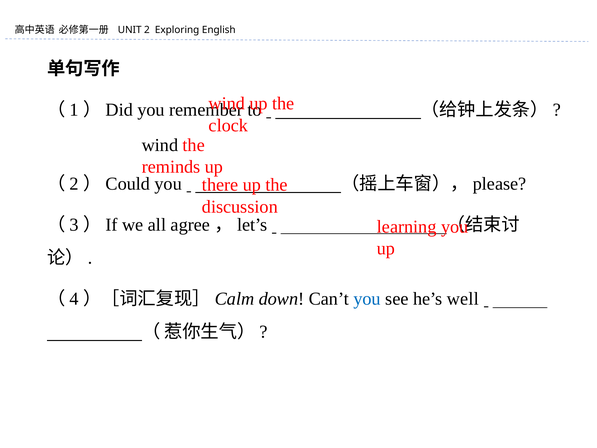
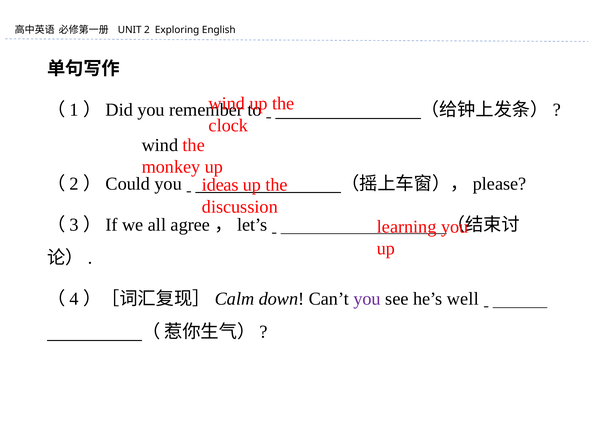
reminds: reminds -> monkey
there: there -> ideas
you at (367, 299) colour: blue -> purple
